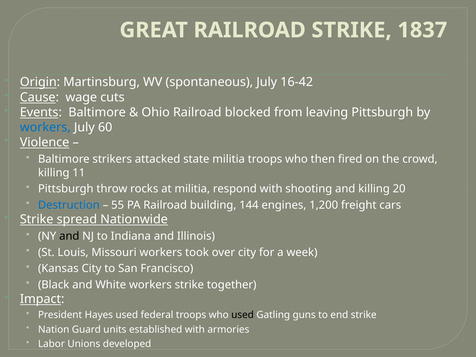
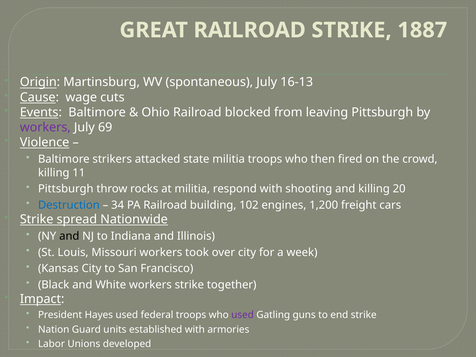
1837: 1837 -> 1887
16-42: 16-42 -> 16-13
workers at (45, 127) colour: blue -> purple
60: 60 -> 69
55: 55 -> 34
144: 144 -> 102
used at (243, 315) colour: black -> purple
